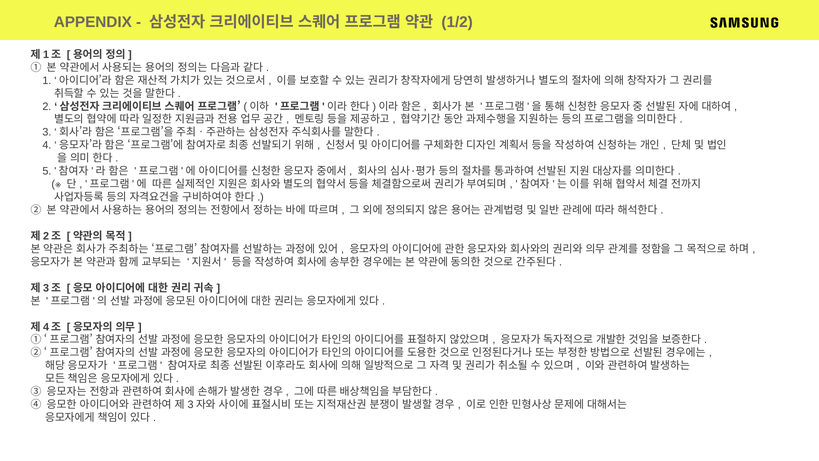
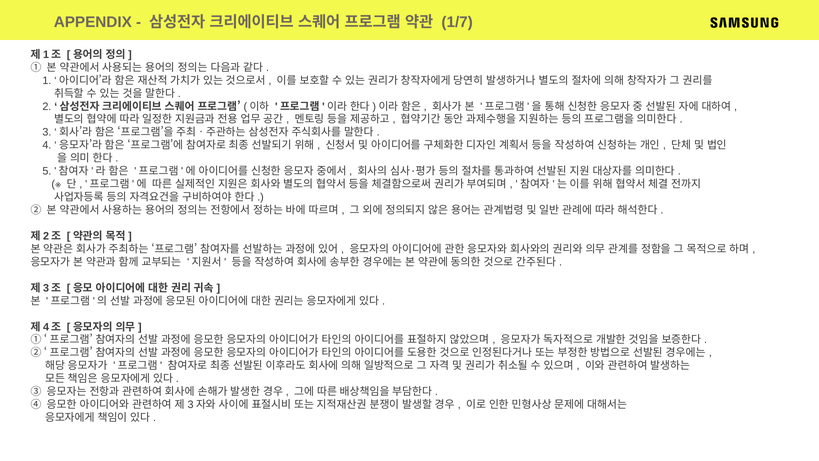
1/2: 1/2 -> 1/7
